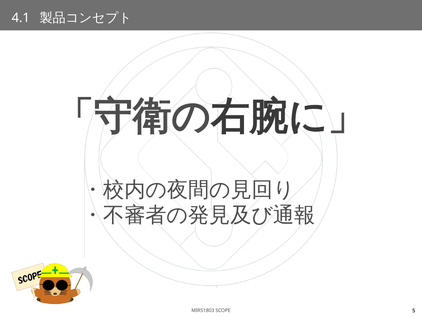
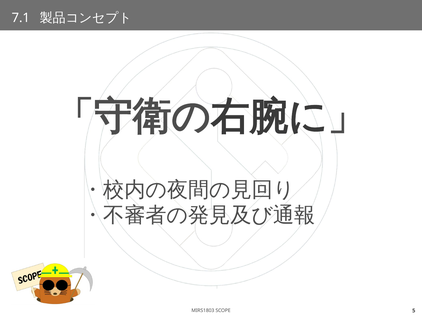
4.1: 4.1 -> 7.1
